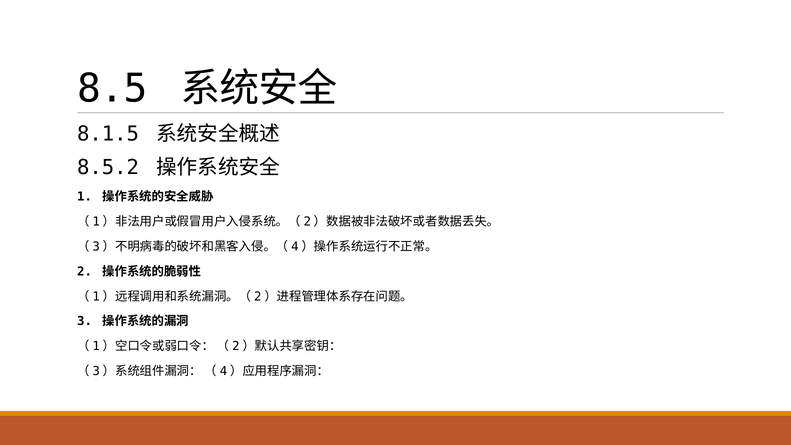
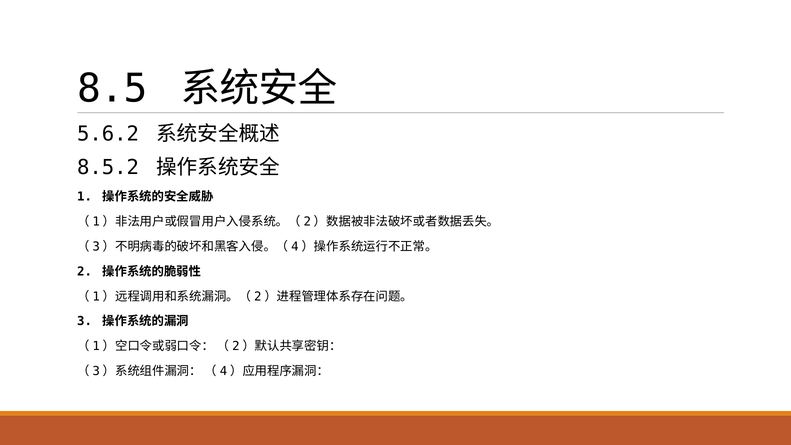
8.1.5: 8.1.5 -> 5.6.2
